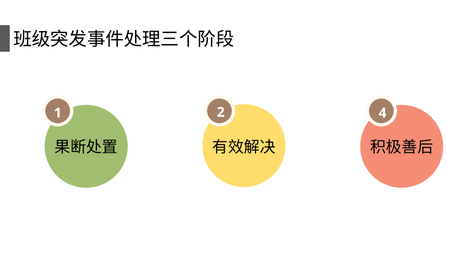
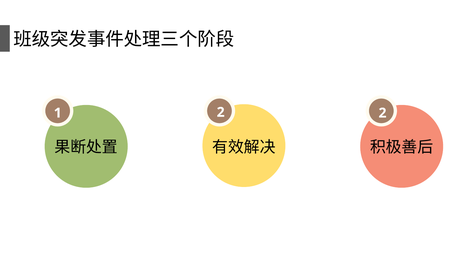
1 4: 4 -> 2
